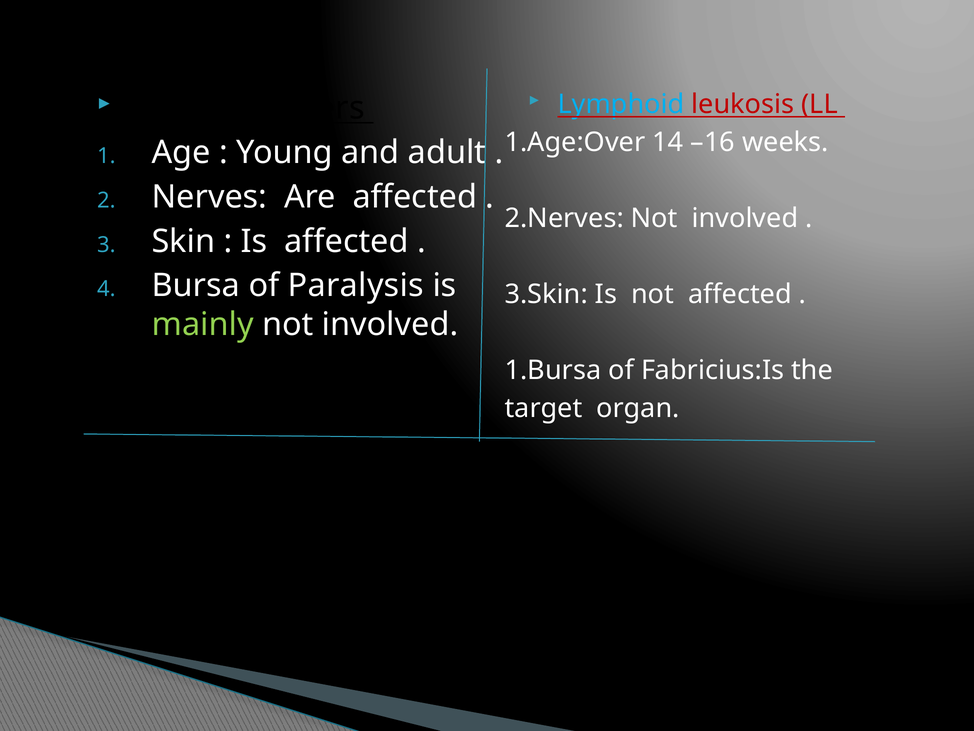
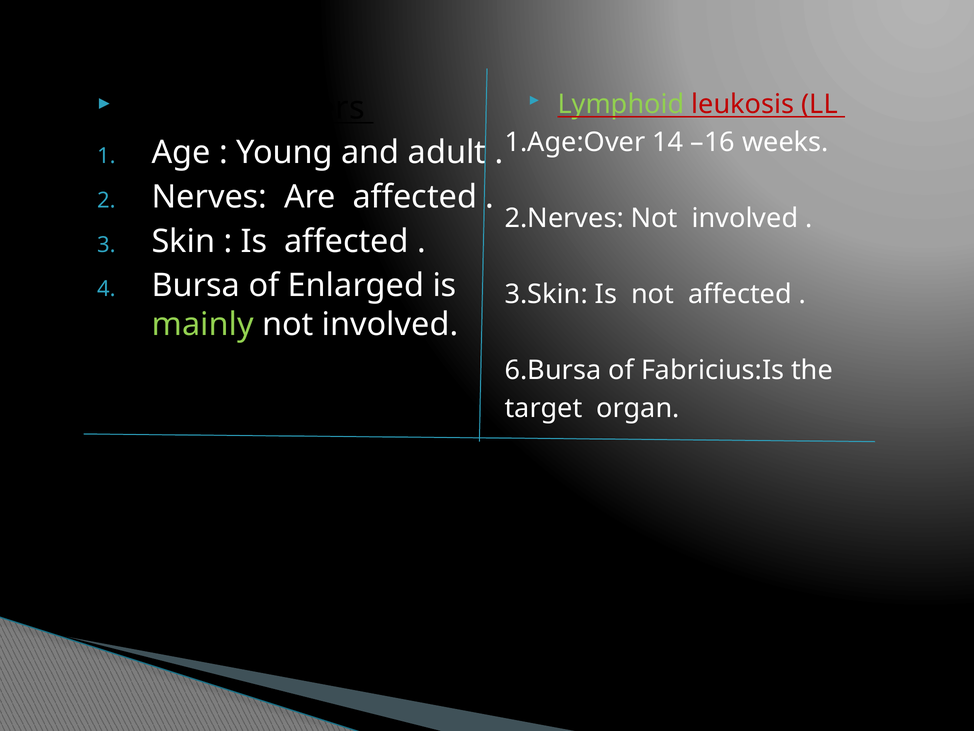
Lymphoid colour: light blue -> light green
Paralysis: Paralysis -> Enlarged
1.Bursa: 1.Bursa -> 6.Bursa
